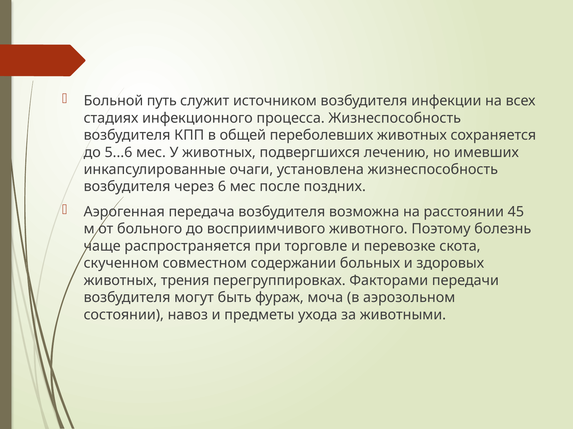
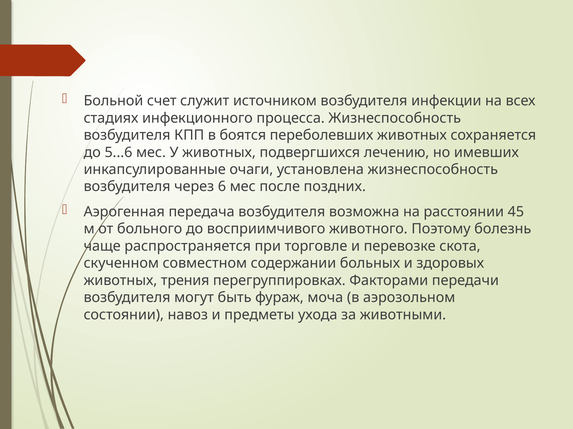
путь: путь -> счет
общей: общей -> боятся
